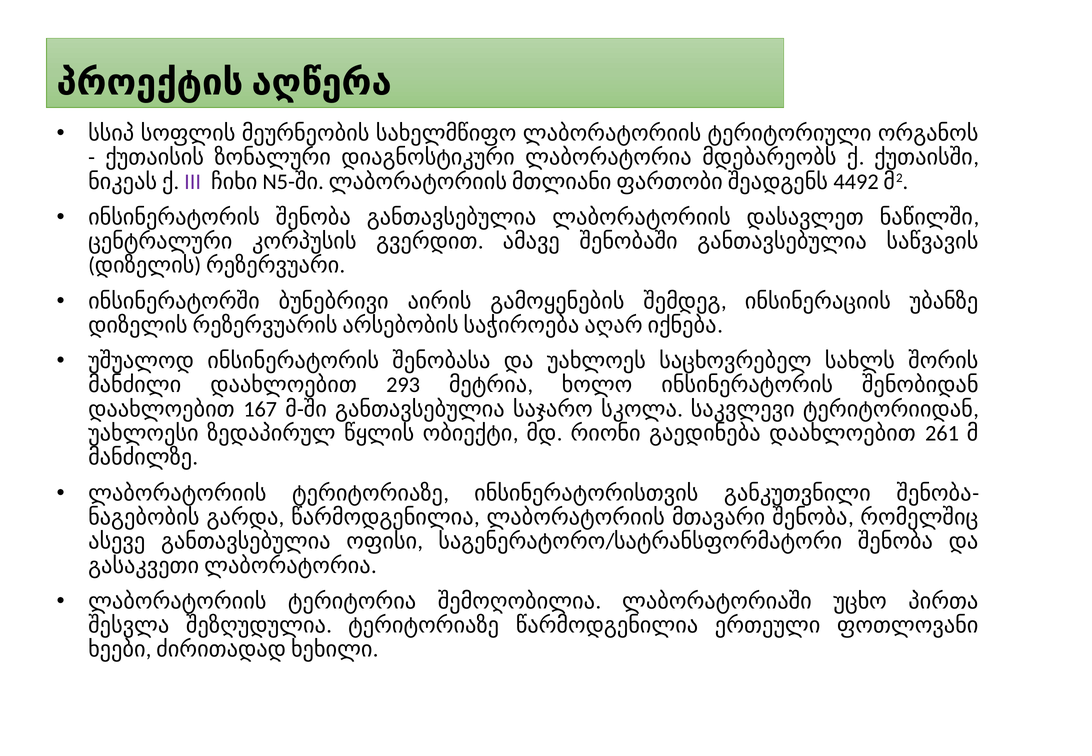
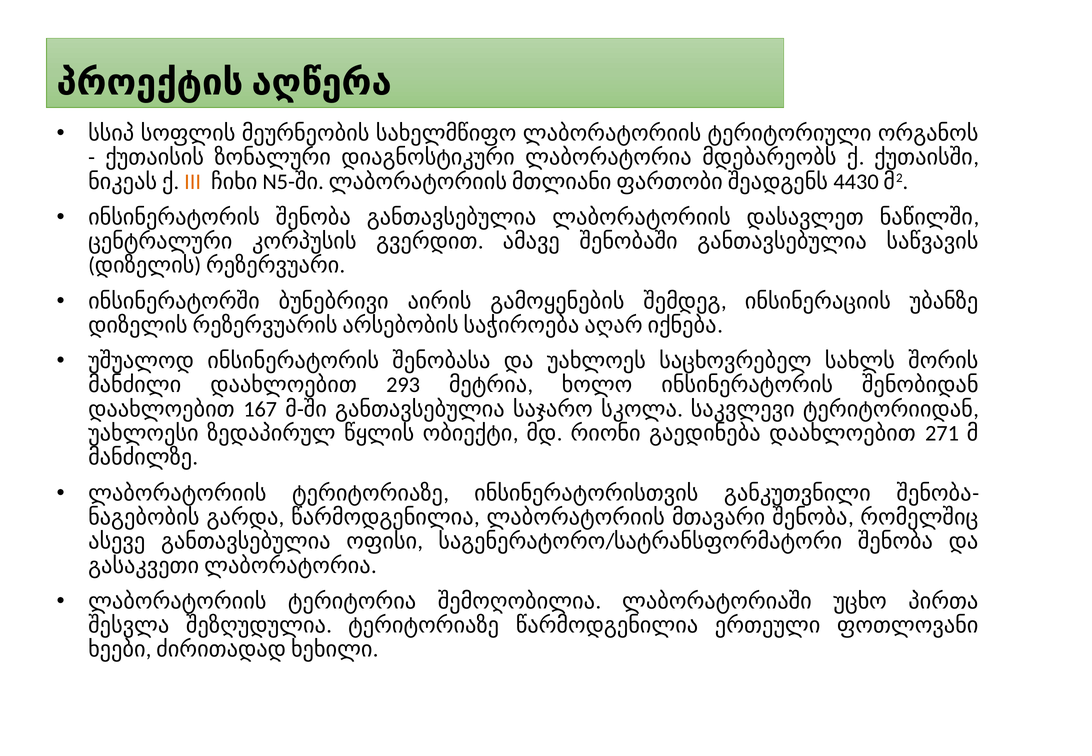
III colour: purple -> orange
4492: 4492 -> 4430
261: 261 -> 271
